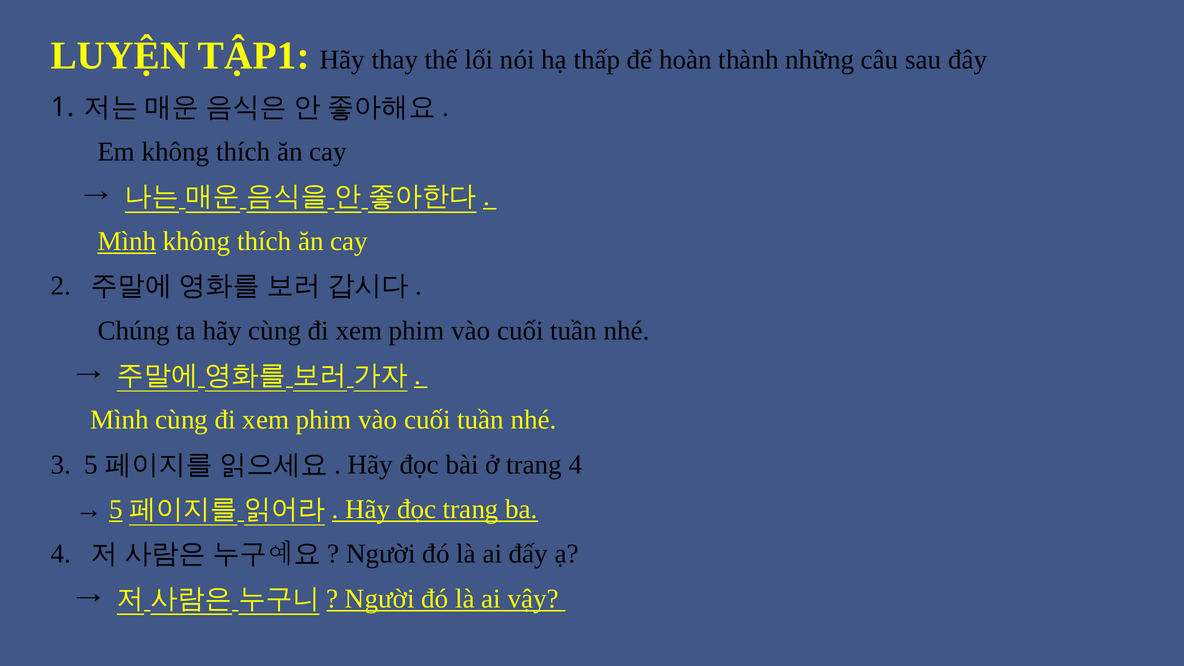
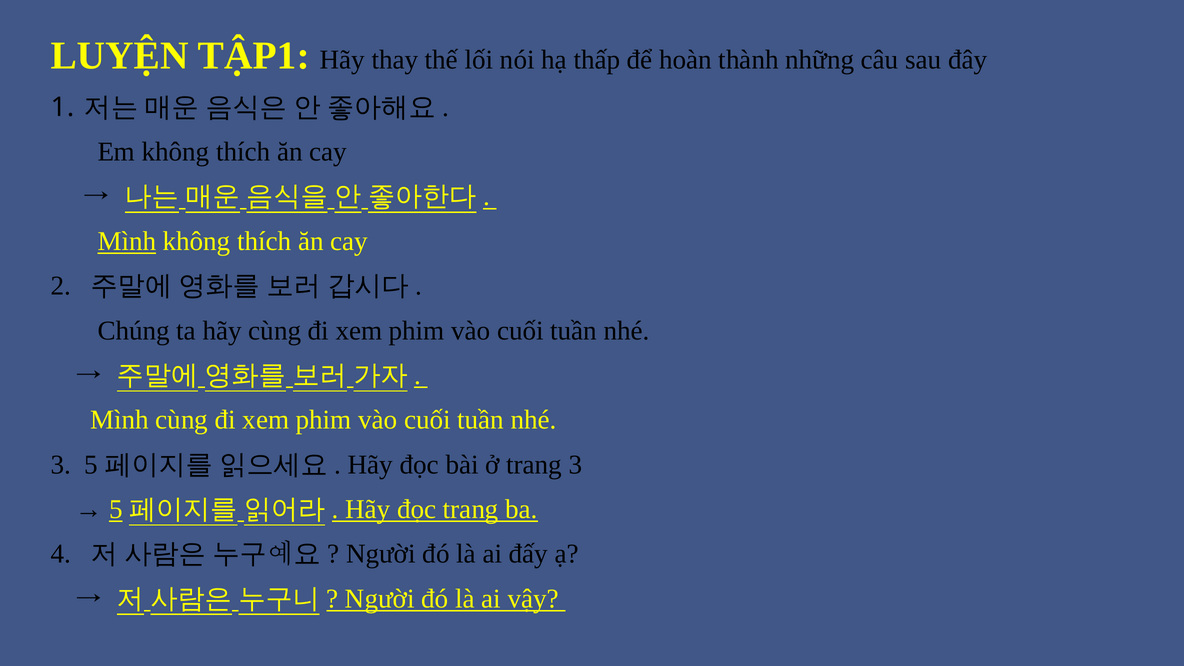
trang 4: 4 -> 3
